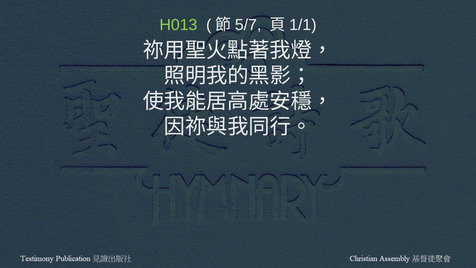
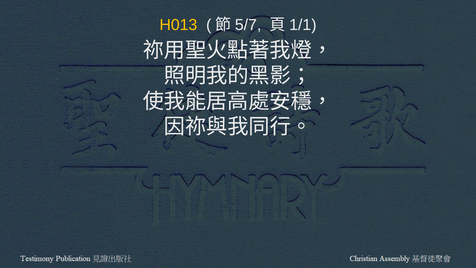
H013 colour: light green -> yellow
